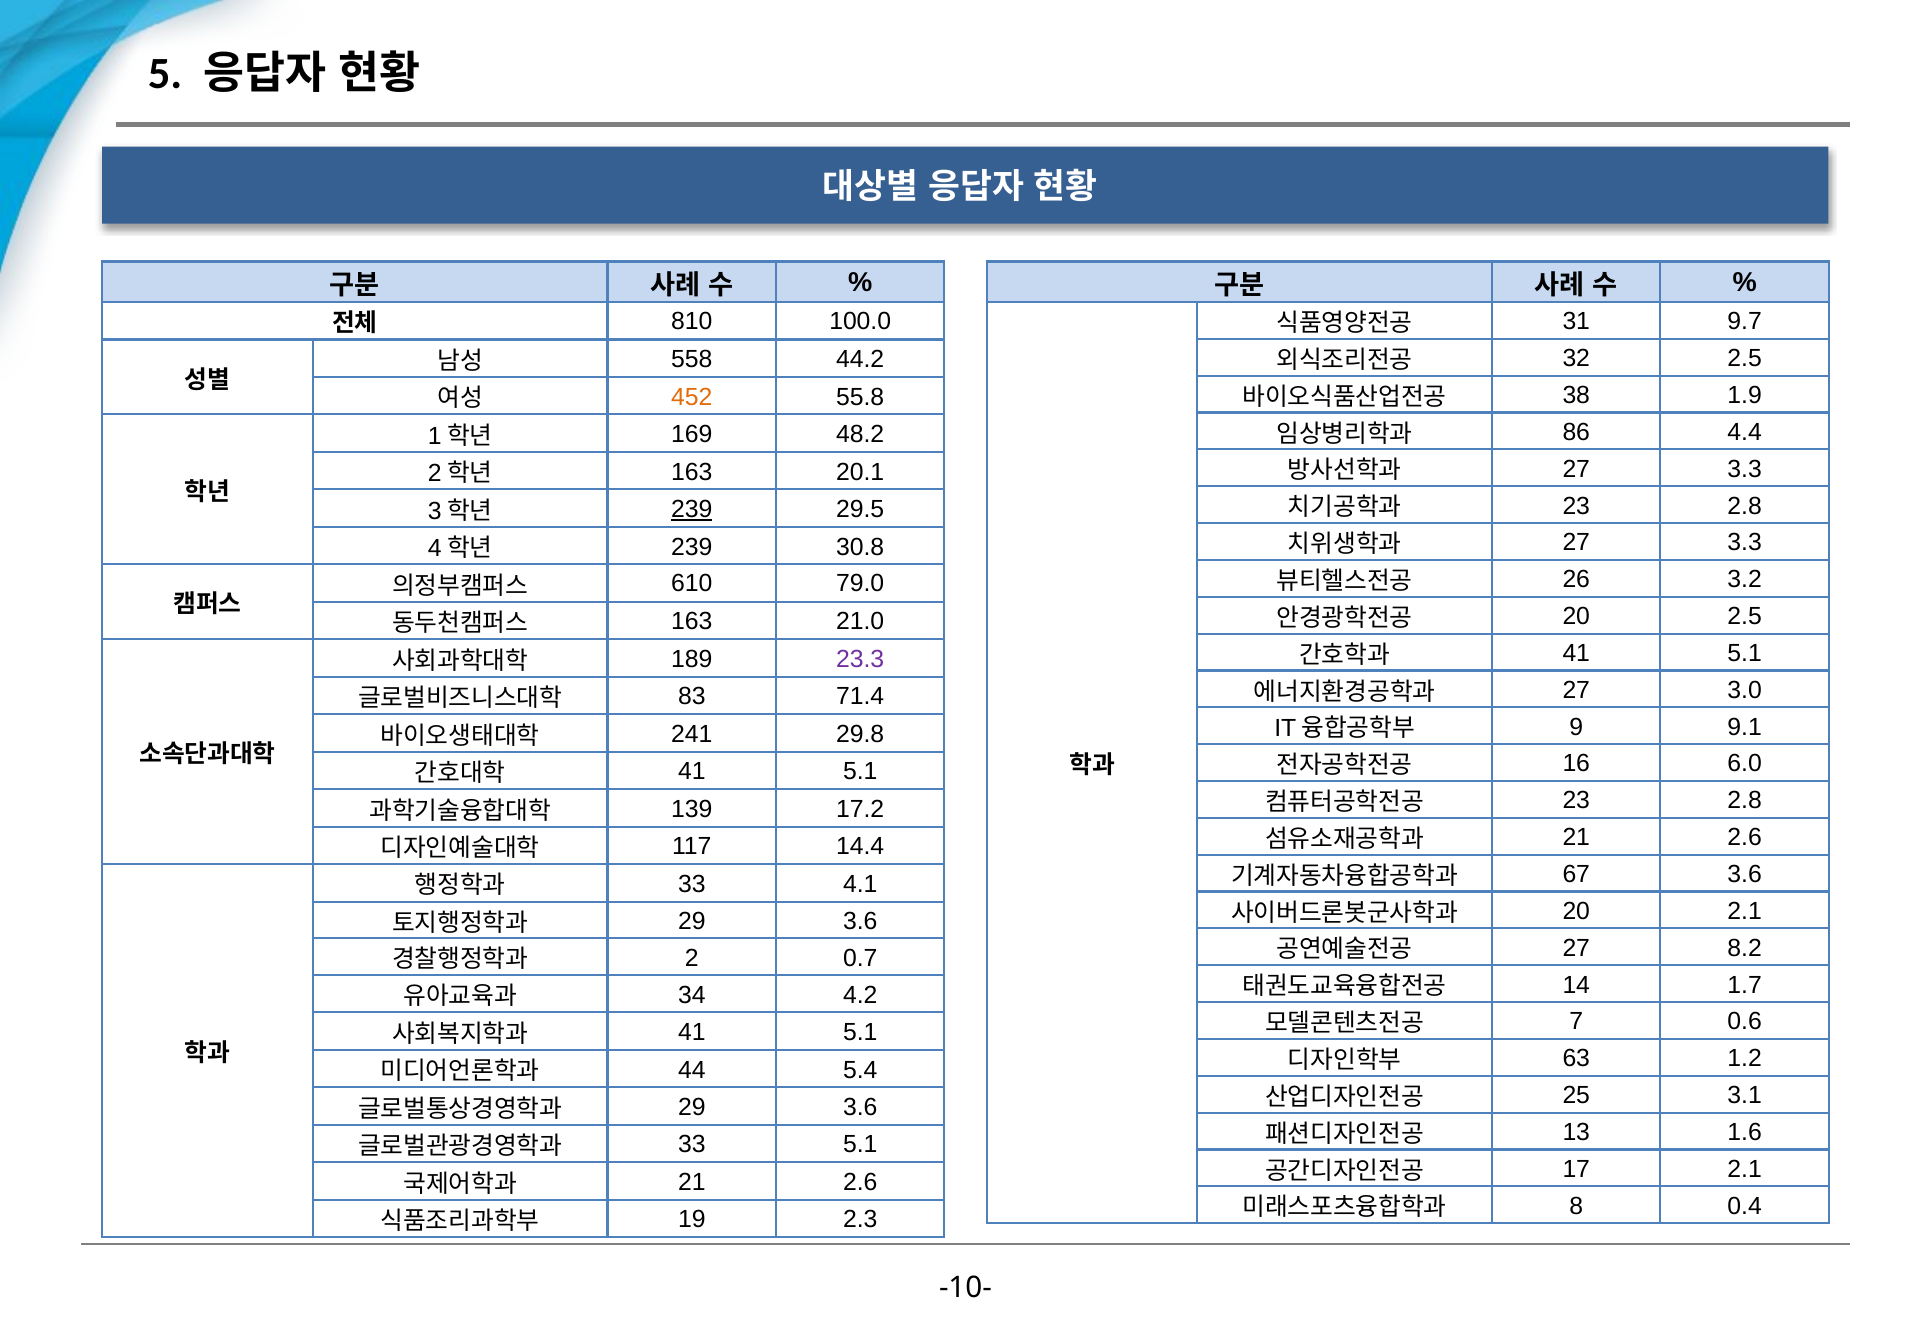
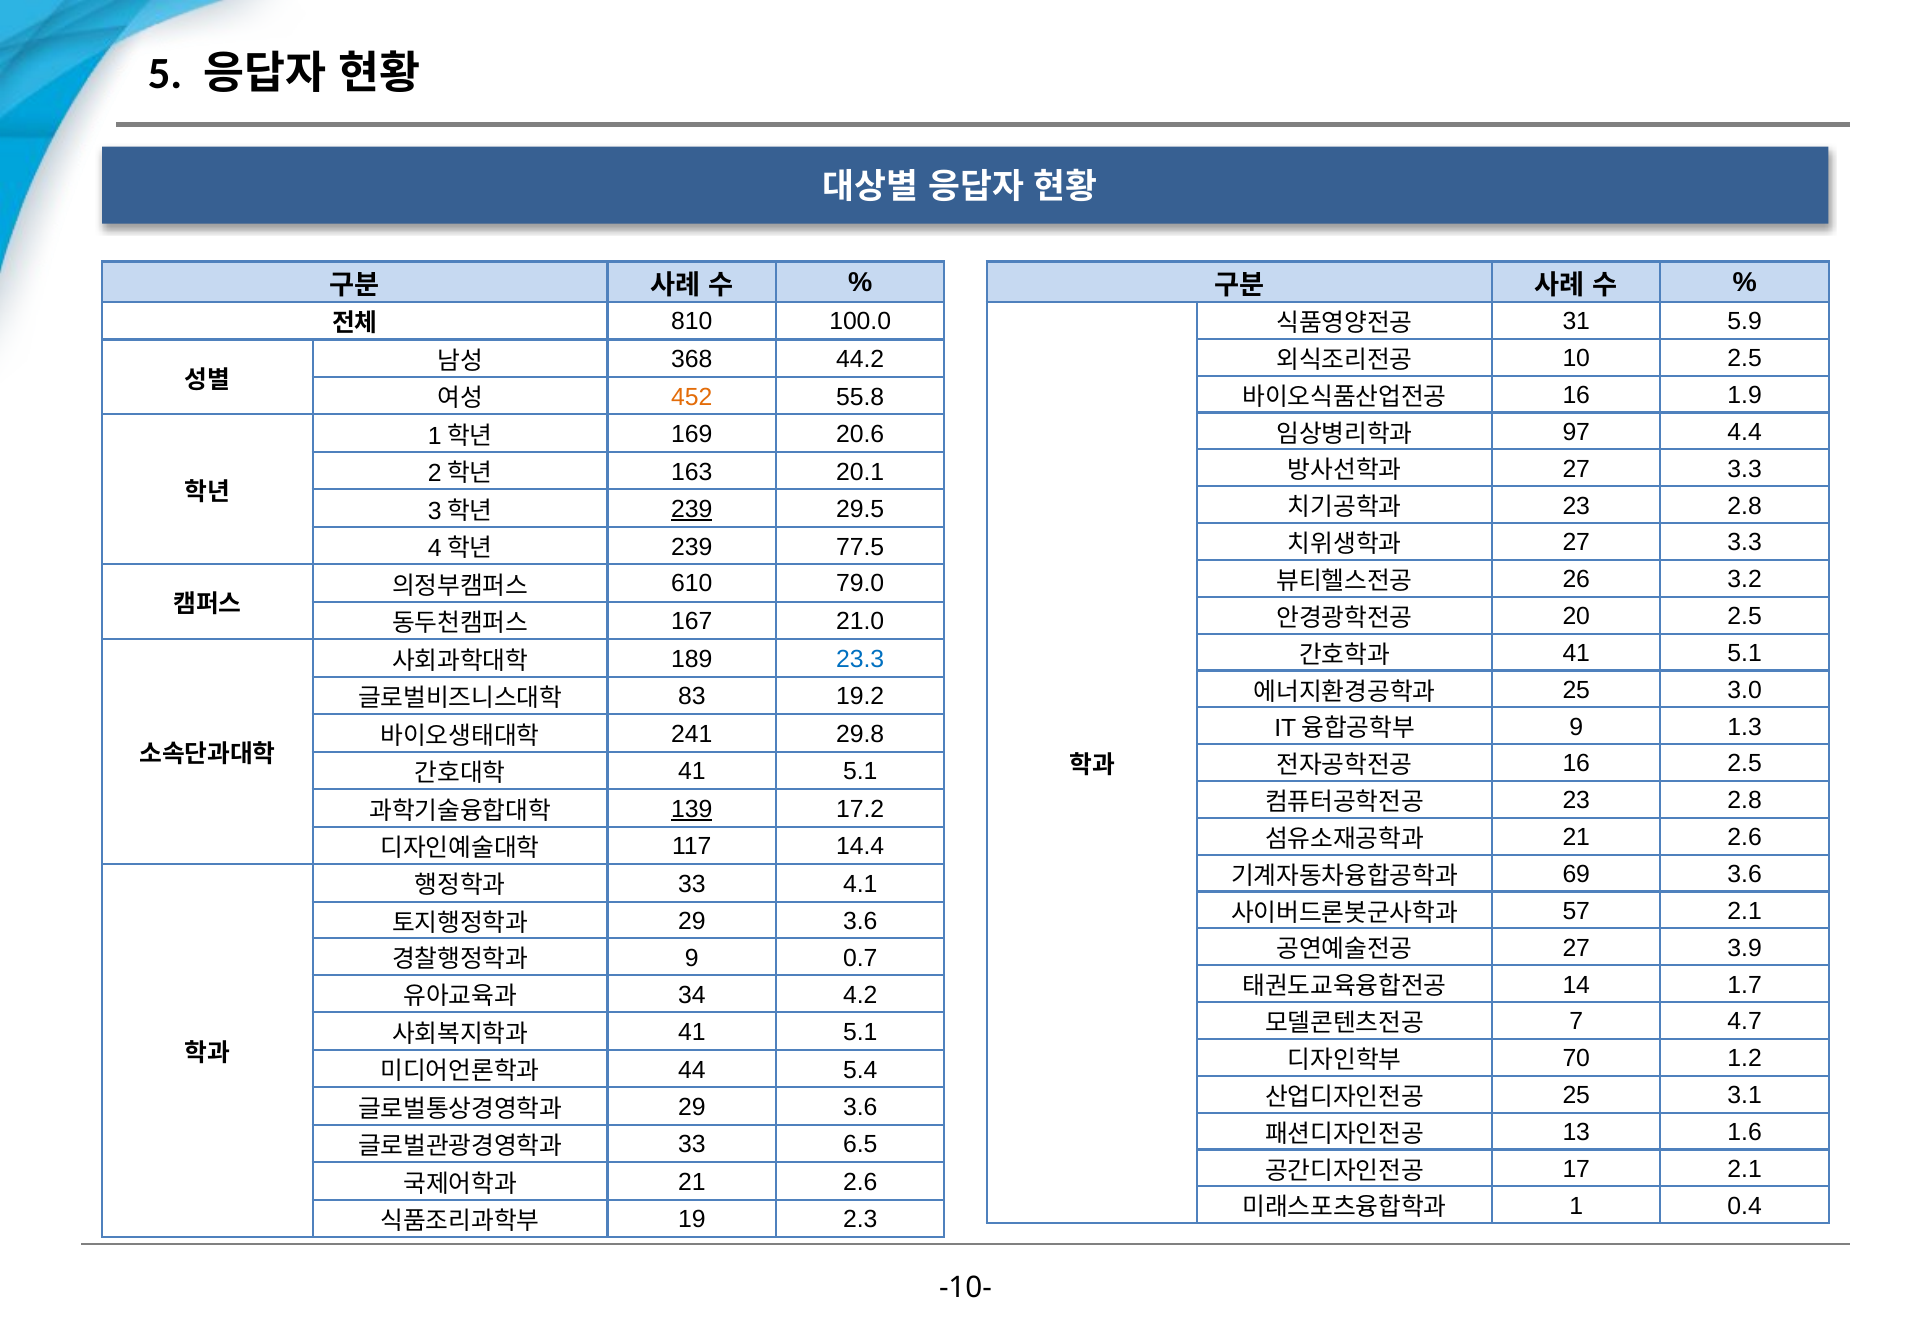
9.7: 9.7 -> 5.9
32: 32 -> 10
558: 558 -> 368
38 at (1576, 395): 38 -> 16
86: 86 -> 97
48.2: 48.2 -> 20.6
30.8: 30.8 -> 77.5
163 at (692, 621): 163 -> 167
23.3 colour: purple -> blue
27 at (1576, 690): 27 -> 25
71.4: 71.4 -> 19.2
9.1: 9.1 -> 1.3
16 6.0: 6.0 -> 2.5
139 underline: none -> present
67: 67 -> 69
20 at (1576, 911): 20 -> 57
8.2: 8.2 -> 3.9
2 at (692, 958): 2 -> 9
0.6: 0.6 -> 4.7
63: 63 -> 70
33 5.1: 5.1 -> 6.5
8: 8 -> 1
